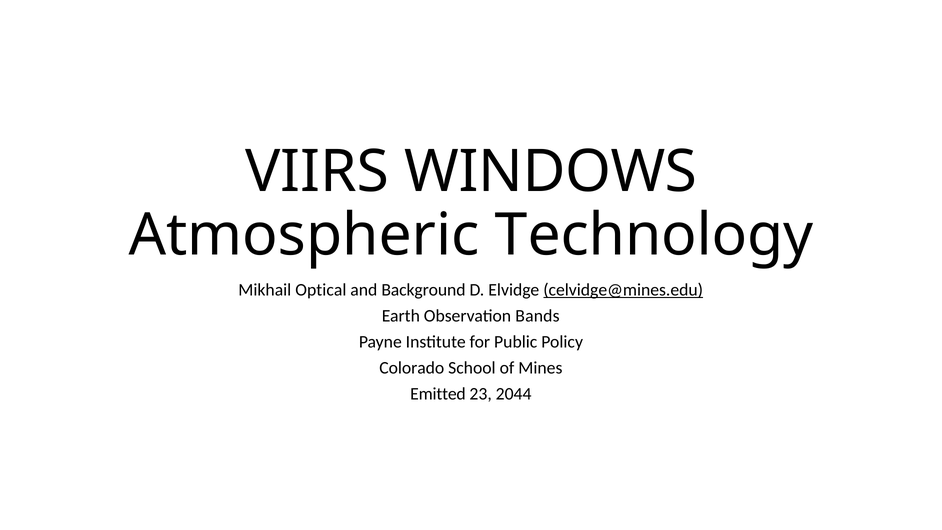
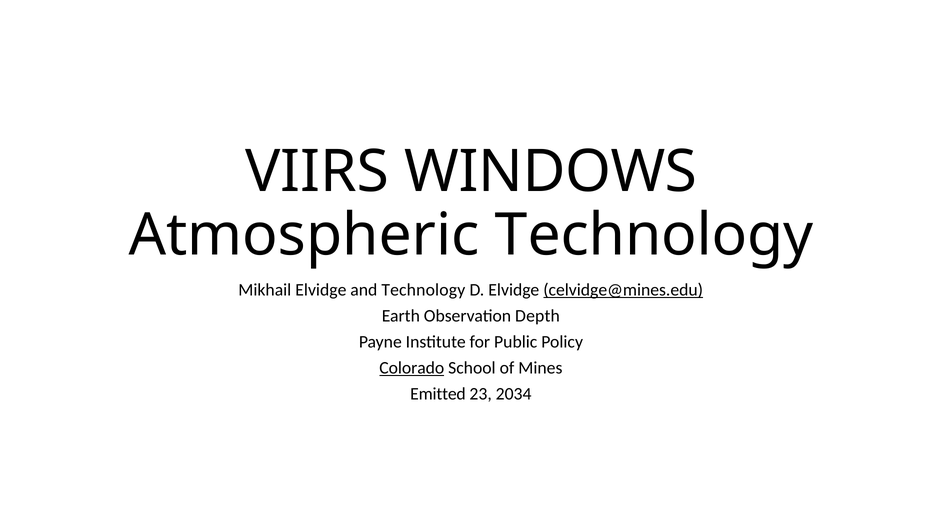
Mikhail Optical: Optical -> Elvidge
and Background: Background -> Technology
Bands: Bands -> Depth
Colorado underline: none -> present
2044: 2044 -> 2034
